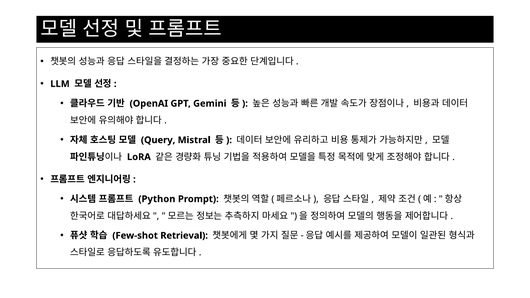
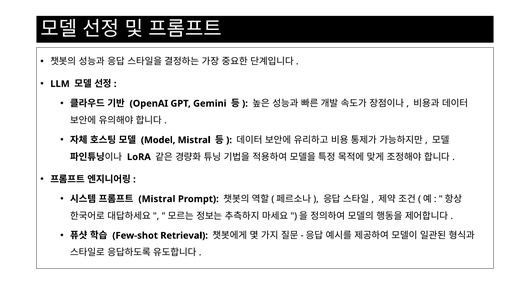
Query: Query -> Model
Python at (157, 199): Python -> Mistral
